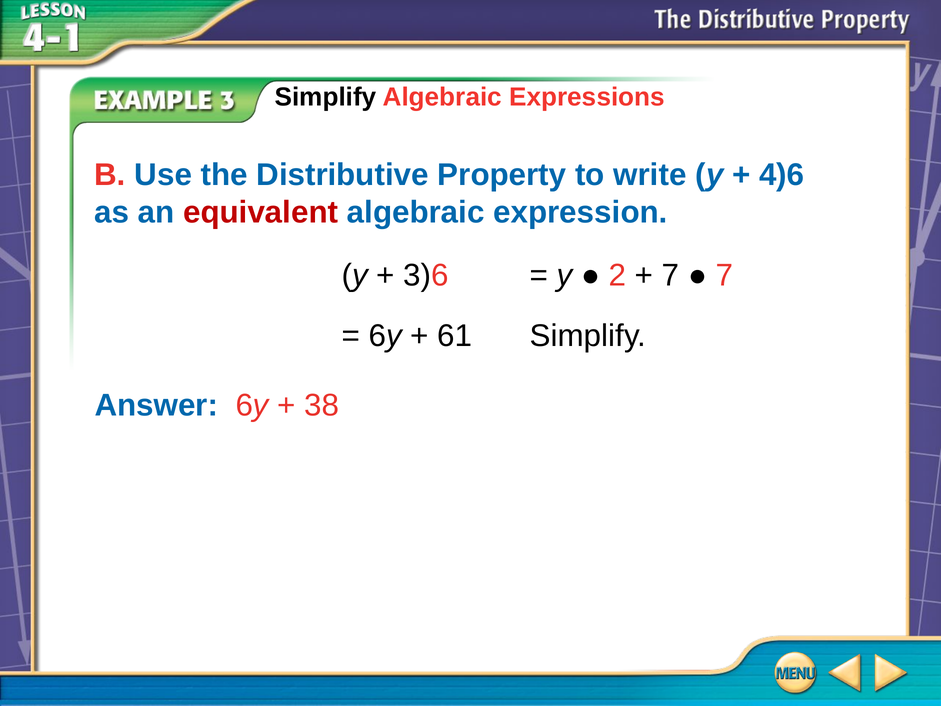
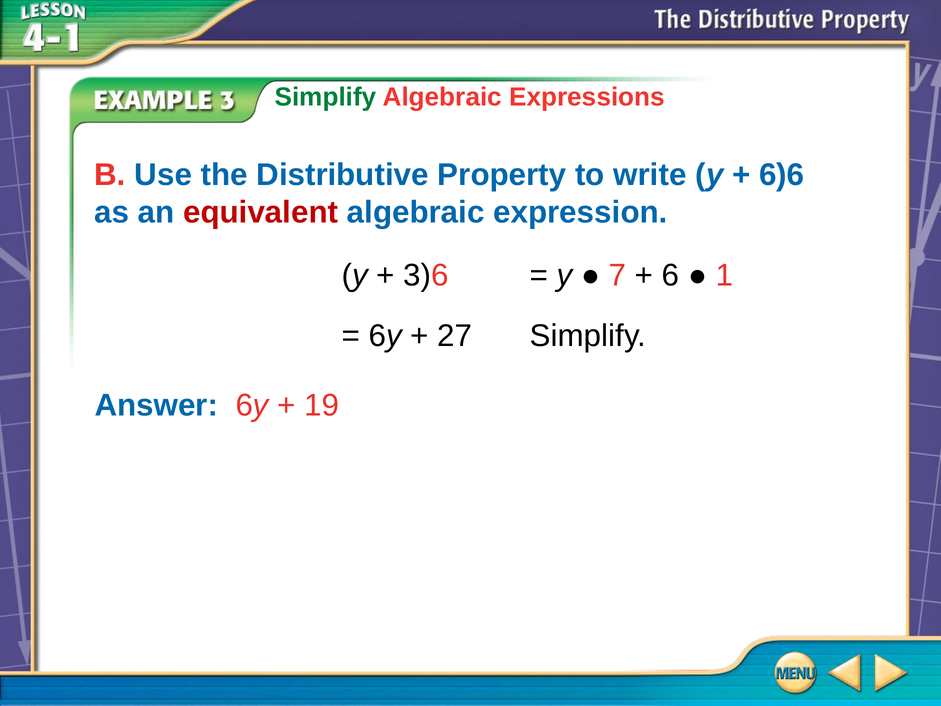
Simplify at (326, 97) colour: black -> green
4)6: 4)6 -> 6)6
2: 2 -> 7
7 at (671, 276): 7 -> 6
7 at (725, 276): 7 -> 1
61: 61 -> 27
38: 38 -> 19
